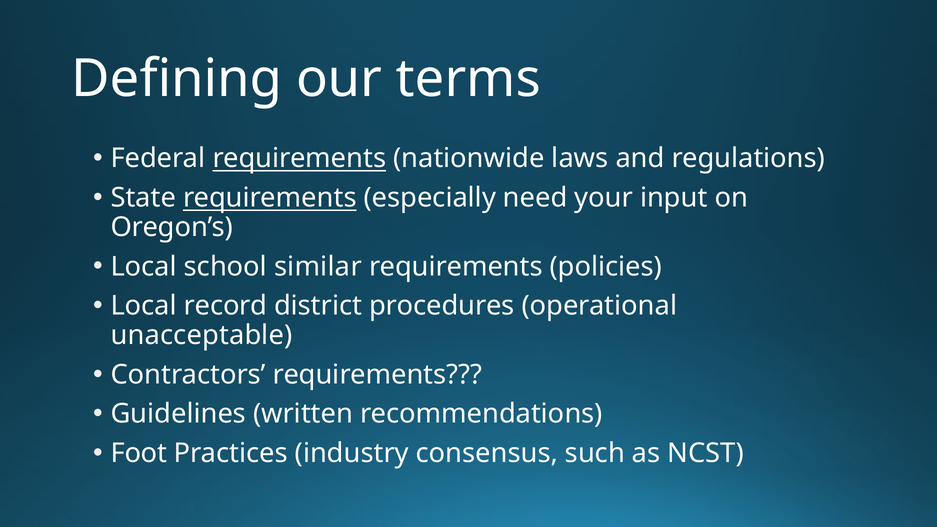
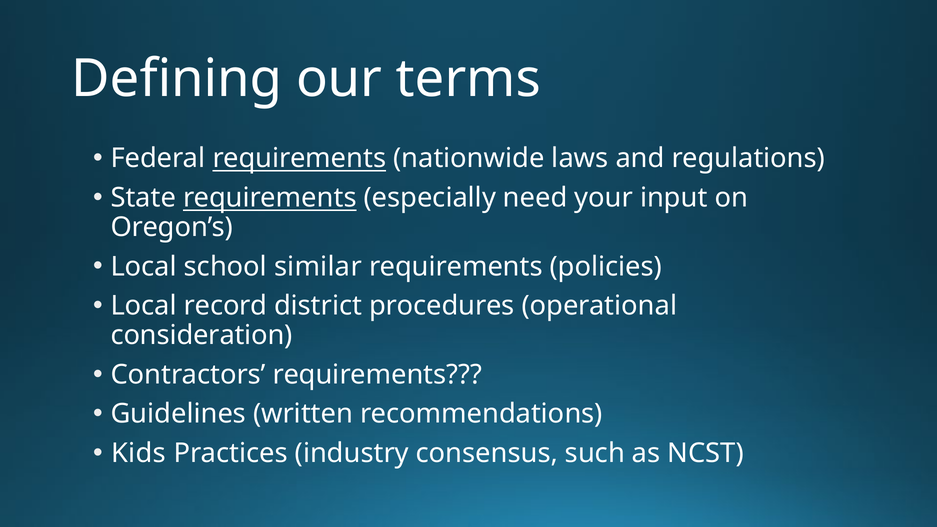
unacceptable: unacceptable -> consideration
Foot: Foot -> Kids
